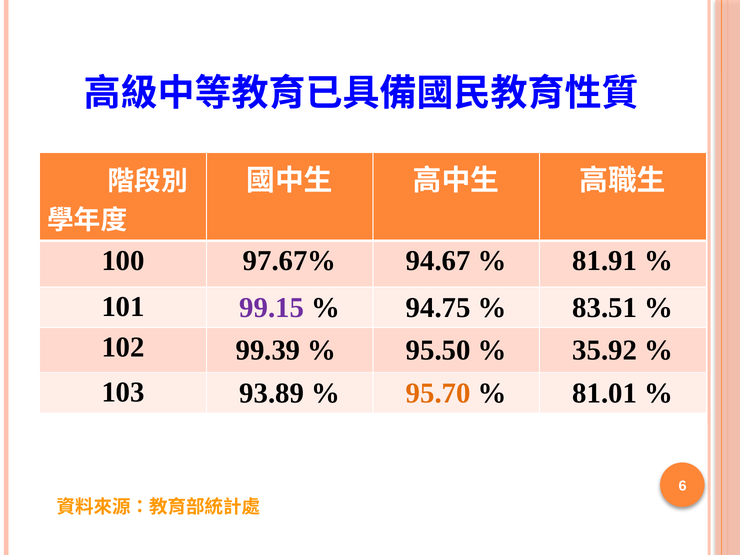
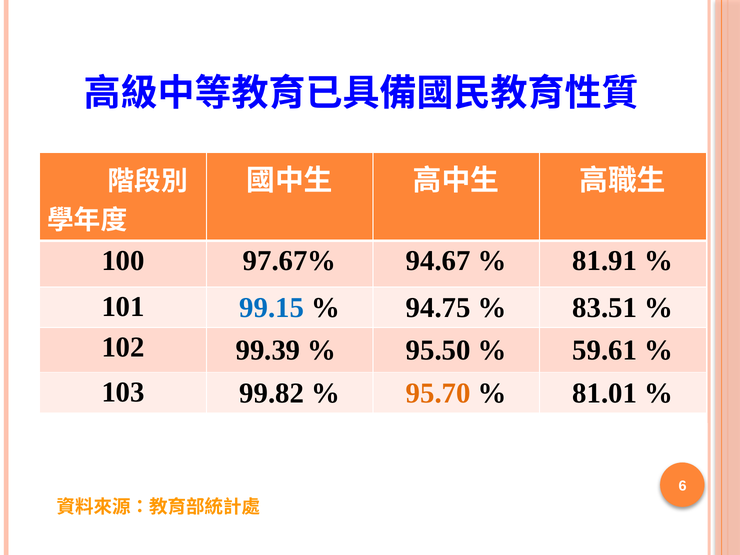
99.15 colour: purple -> blue
35.92: 35.92 -> 59.61
93.89: 93.89 -> 99.82
